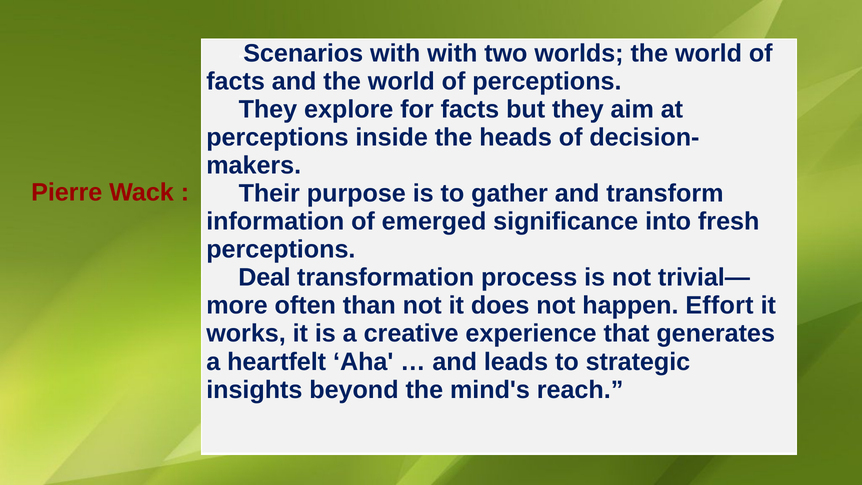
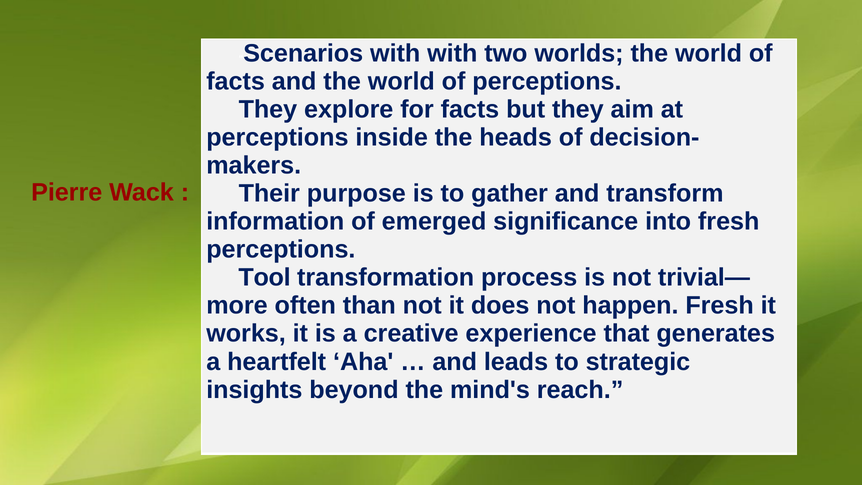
Deal: Deal -> Tool
happen Effort: Effort -> Fresh
